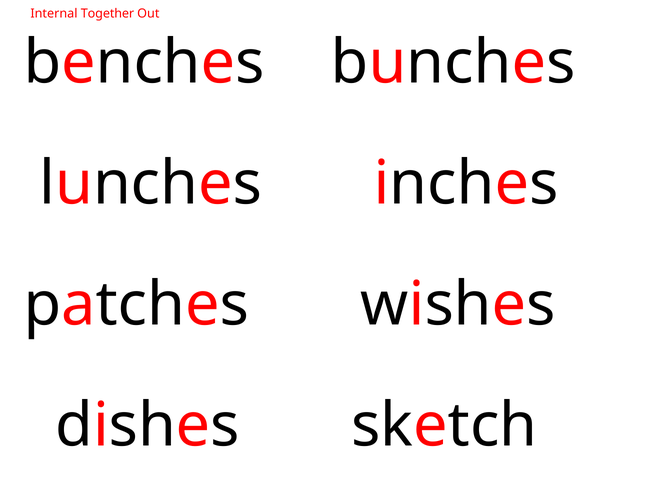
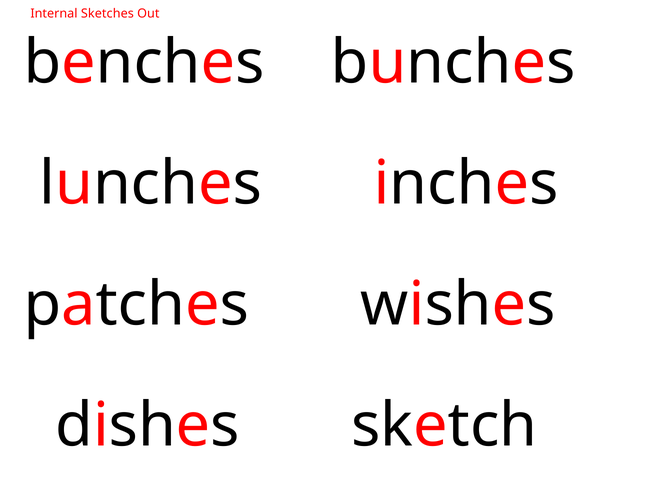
Together: Together -> Sketches
